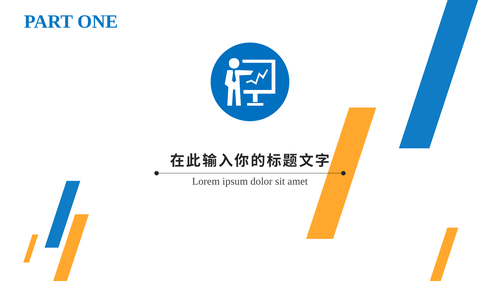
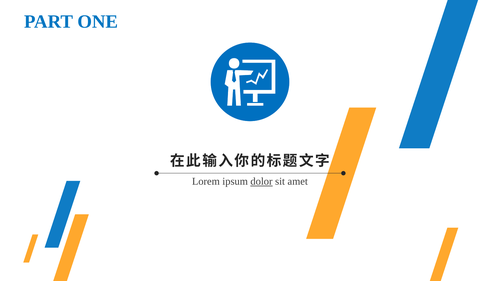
dolor underline: none -> present
